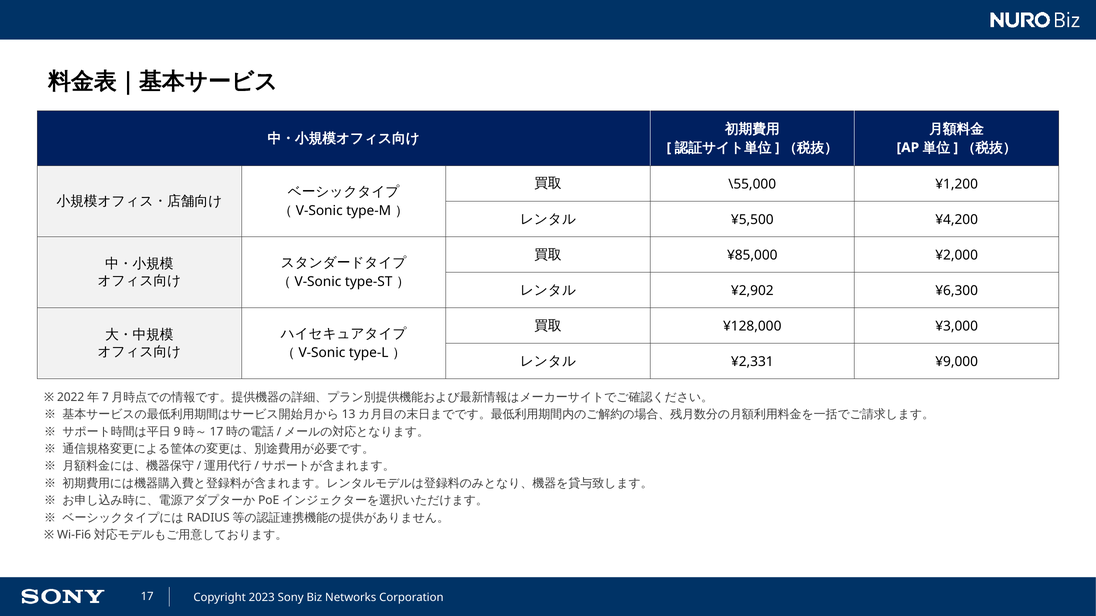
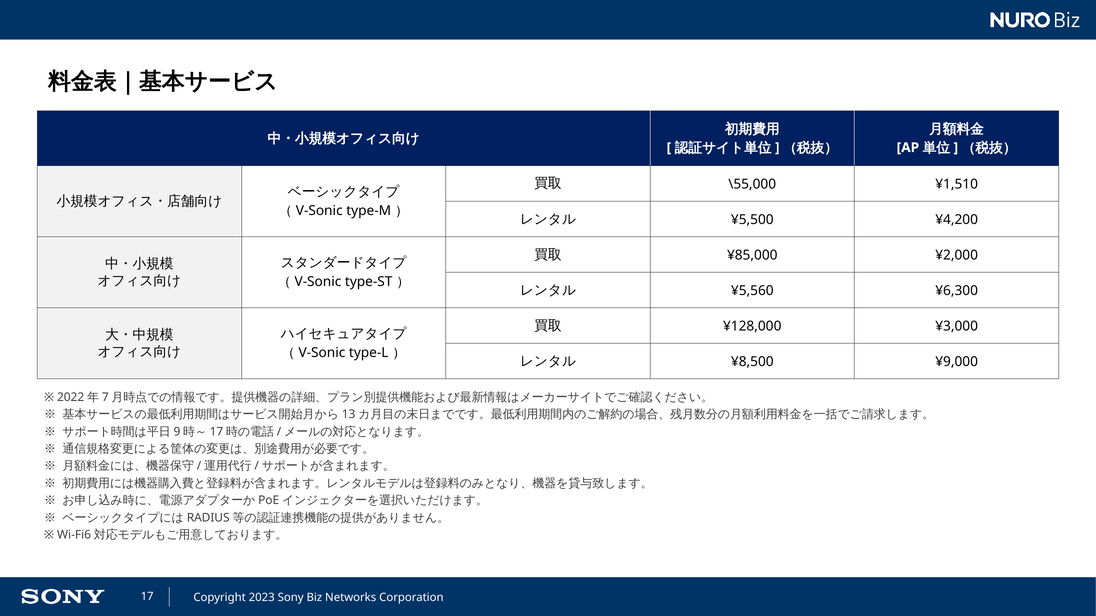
¥1,200: ¥1,200 -> ¥1,510
¥2,902: ¥2,902 -> ¥5,560
¥2,331: ¥2,331 -> ¥8,500
